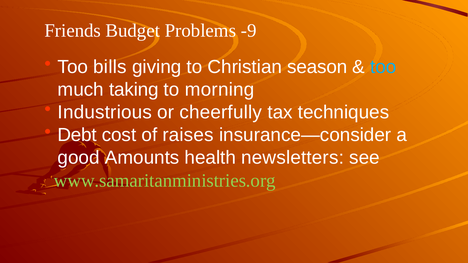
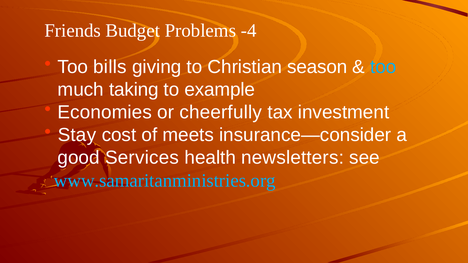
-9: -9 -> -4
morning: morning -> example
Industrious: Industrious -> Economies
techniques: techniques -> investment
Debt: Debt -> Stay
raises: raises -> meets
Amounts: Amounts -> Services
www.samaritanministries.org colour: light green -> light blue
